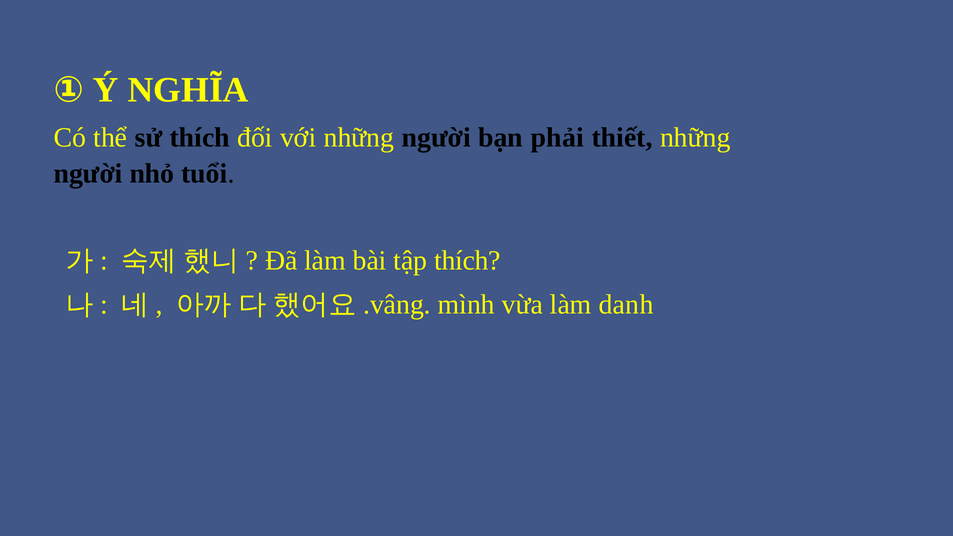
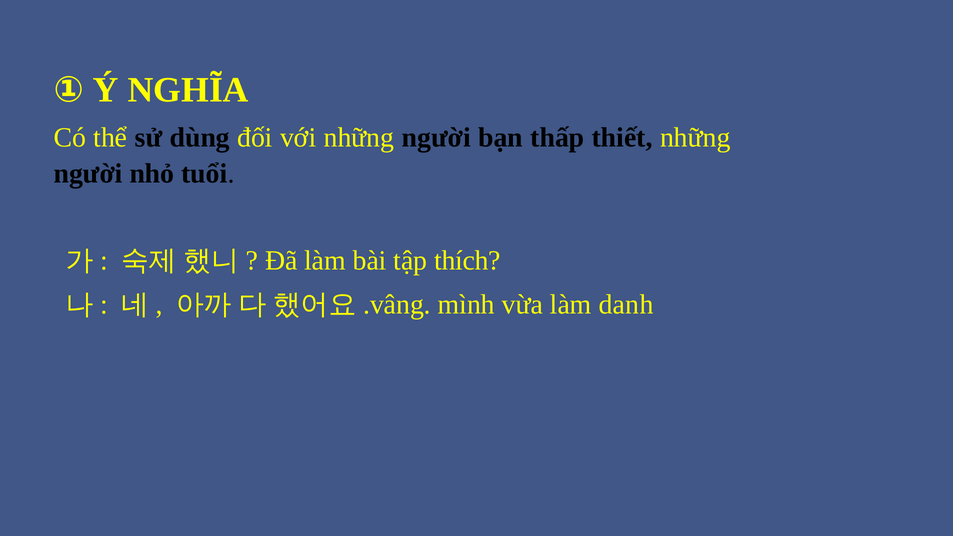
sử thích: thích -> dùng
phải: phải -> thấp
